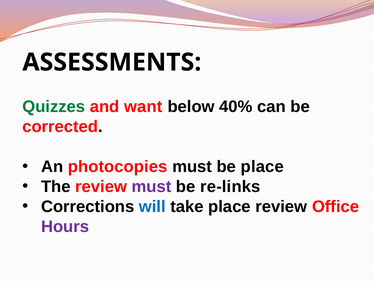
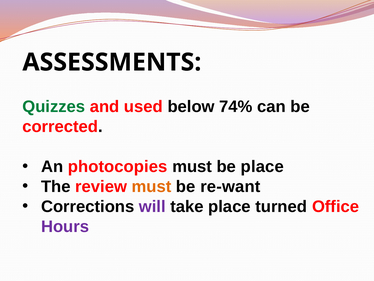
want: want -> used
40%: 40% -> 74%
must at (152, 186) colour: purple -> orange
re-links: re-links -> re-want
will colour: blue -> purple
place review: review -> turned
